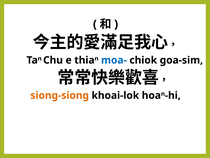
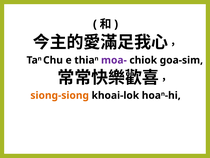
moa- colour: blue -> purple
